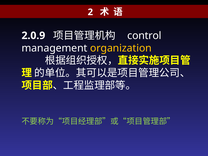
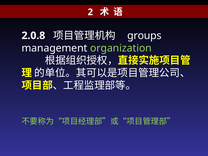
2.0.9: 2.0.9 -> 2.0.8
control: control -> groups
organization colour: yellow -> light green
